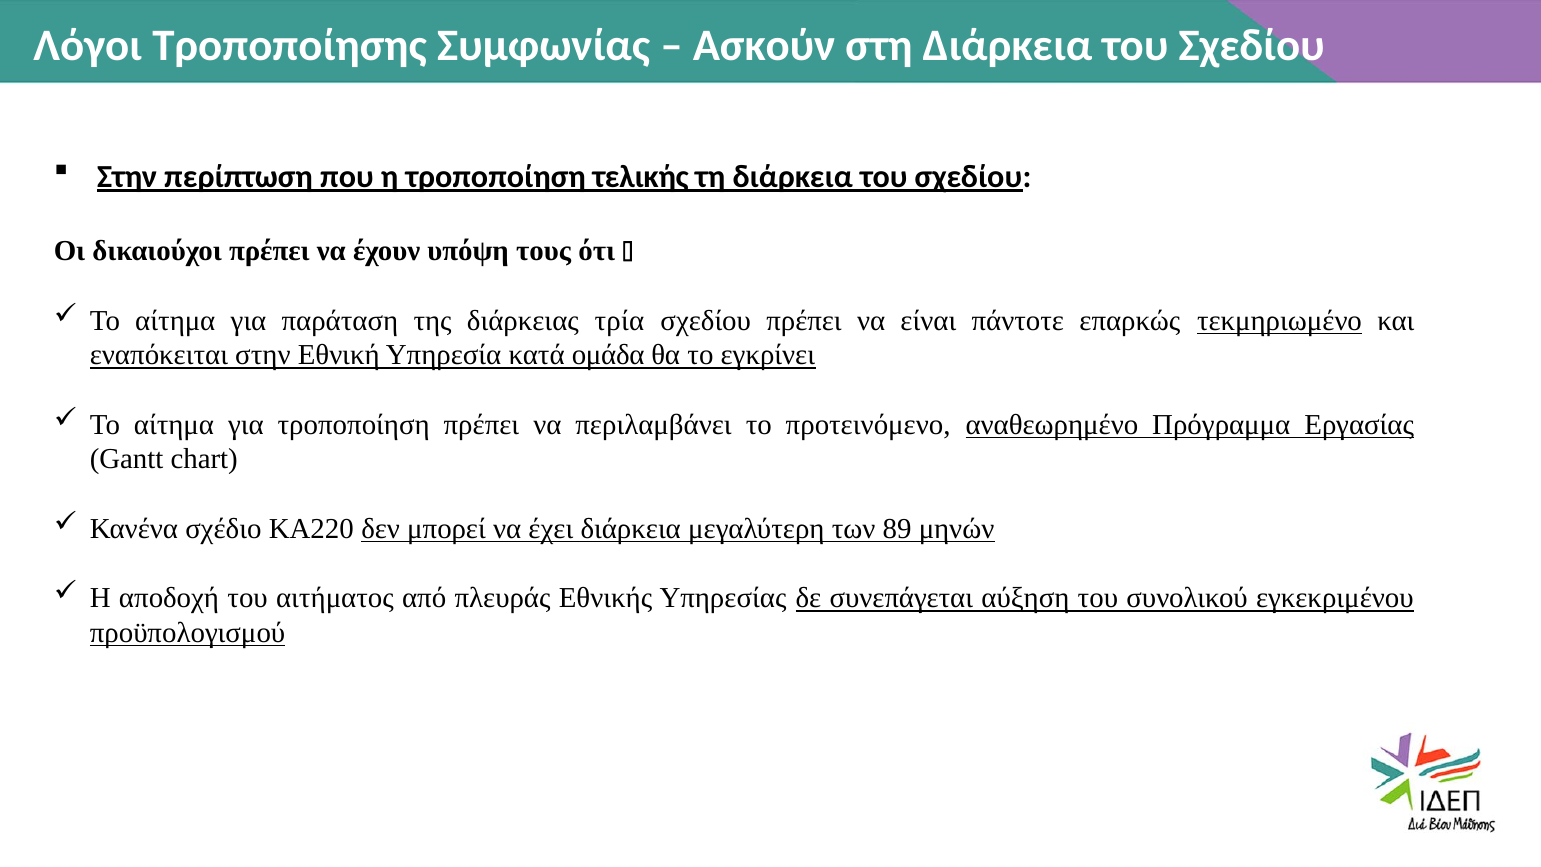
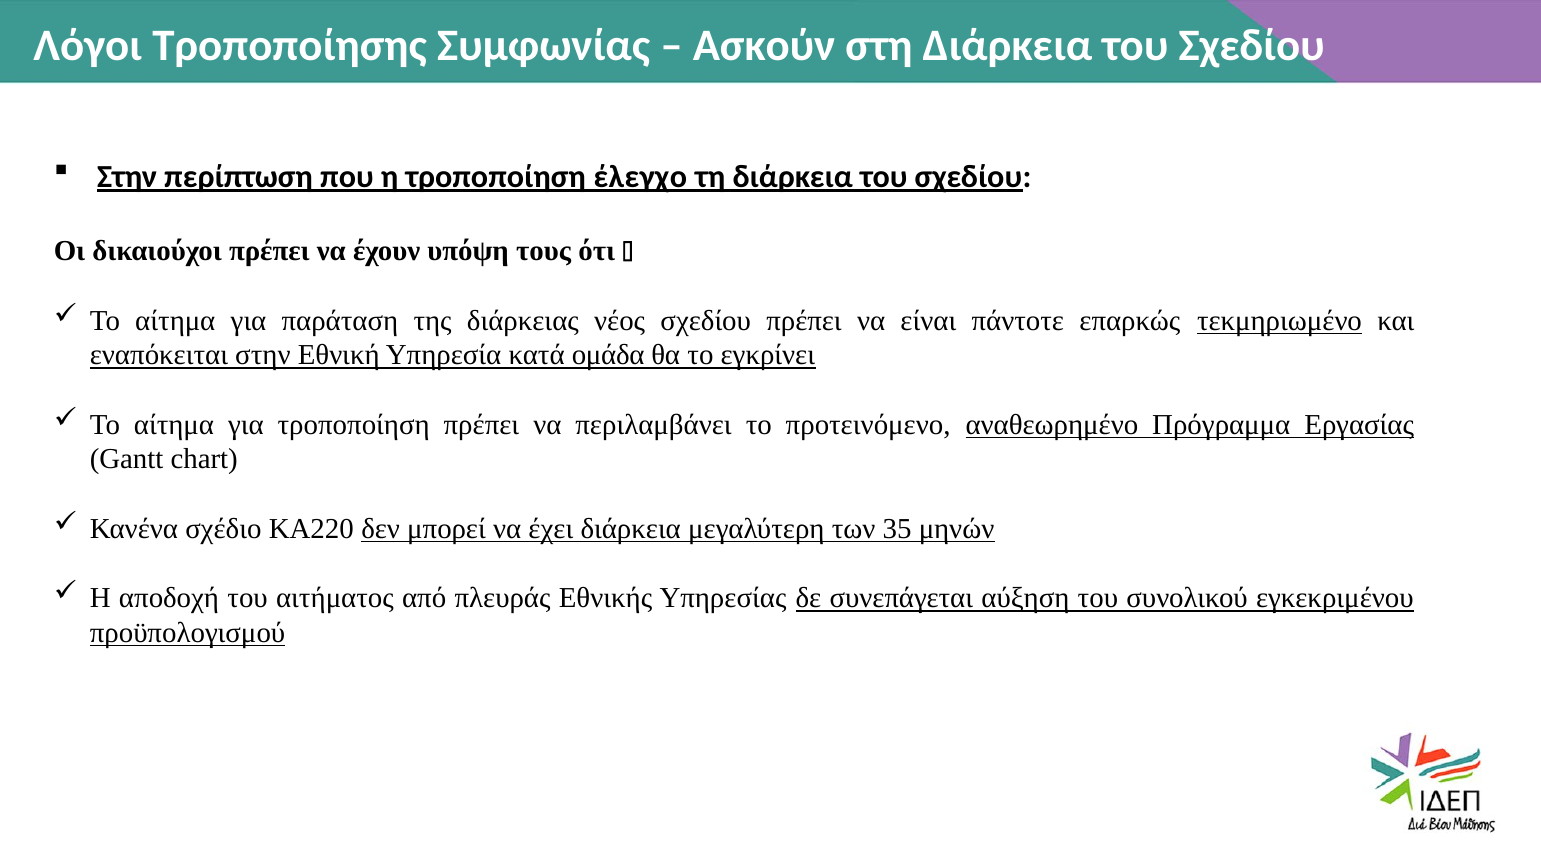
τελικής: τελικής -> έλεγχο
τρία: τρία -> νέος
89: 89 -> 35
